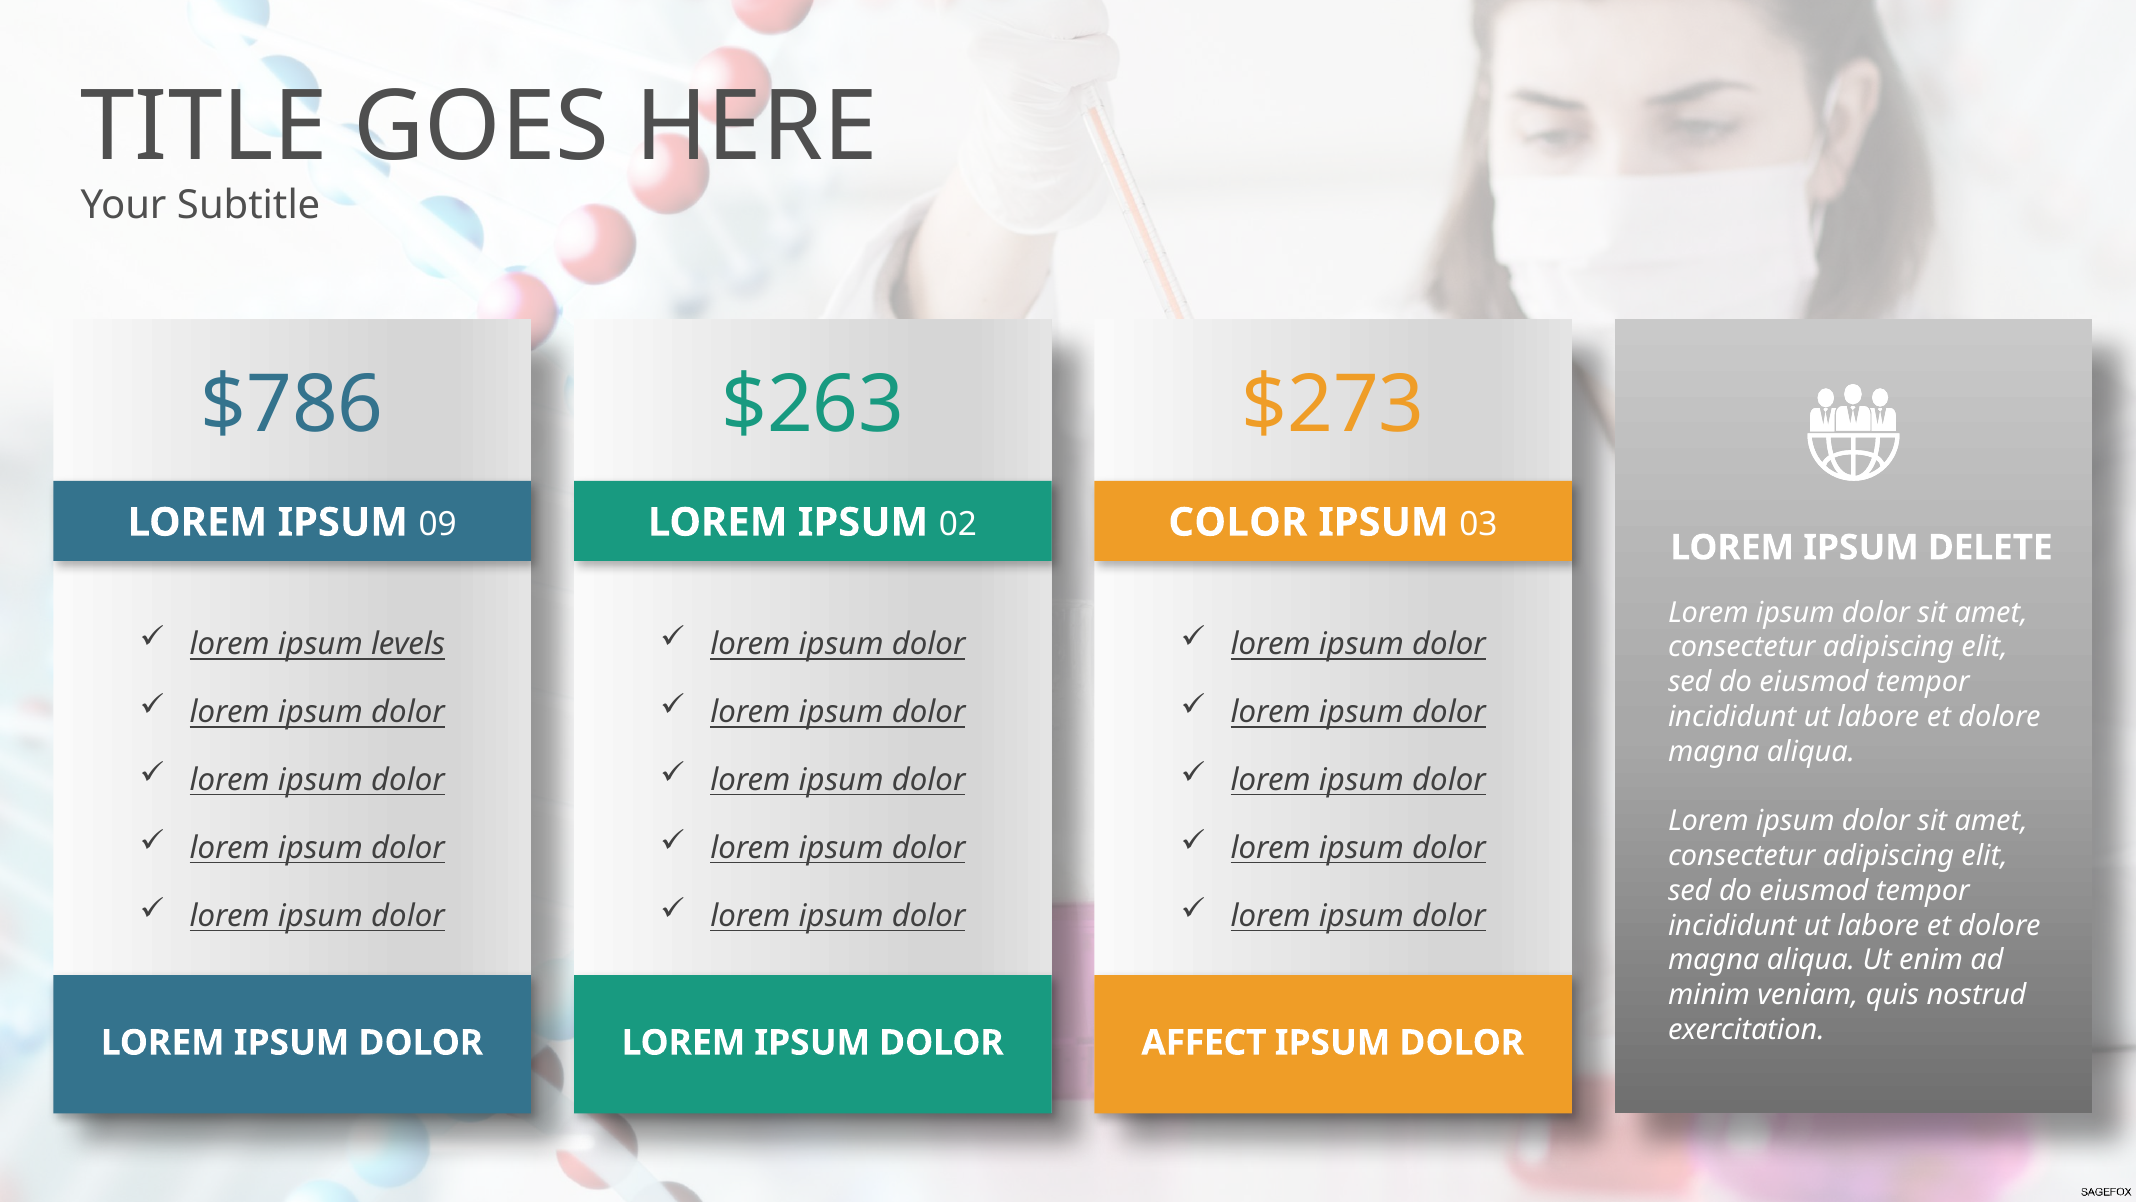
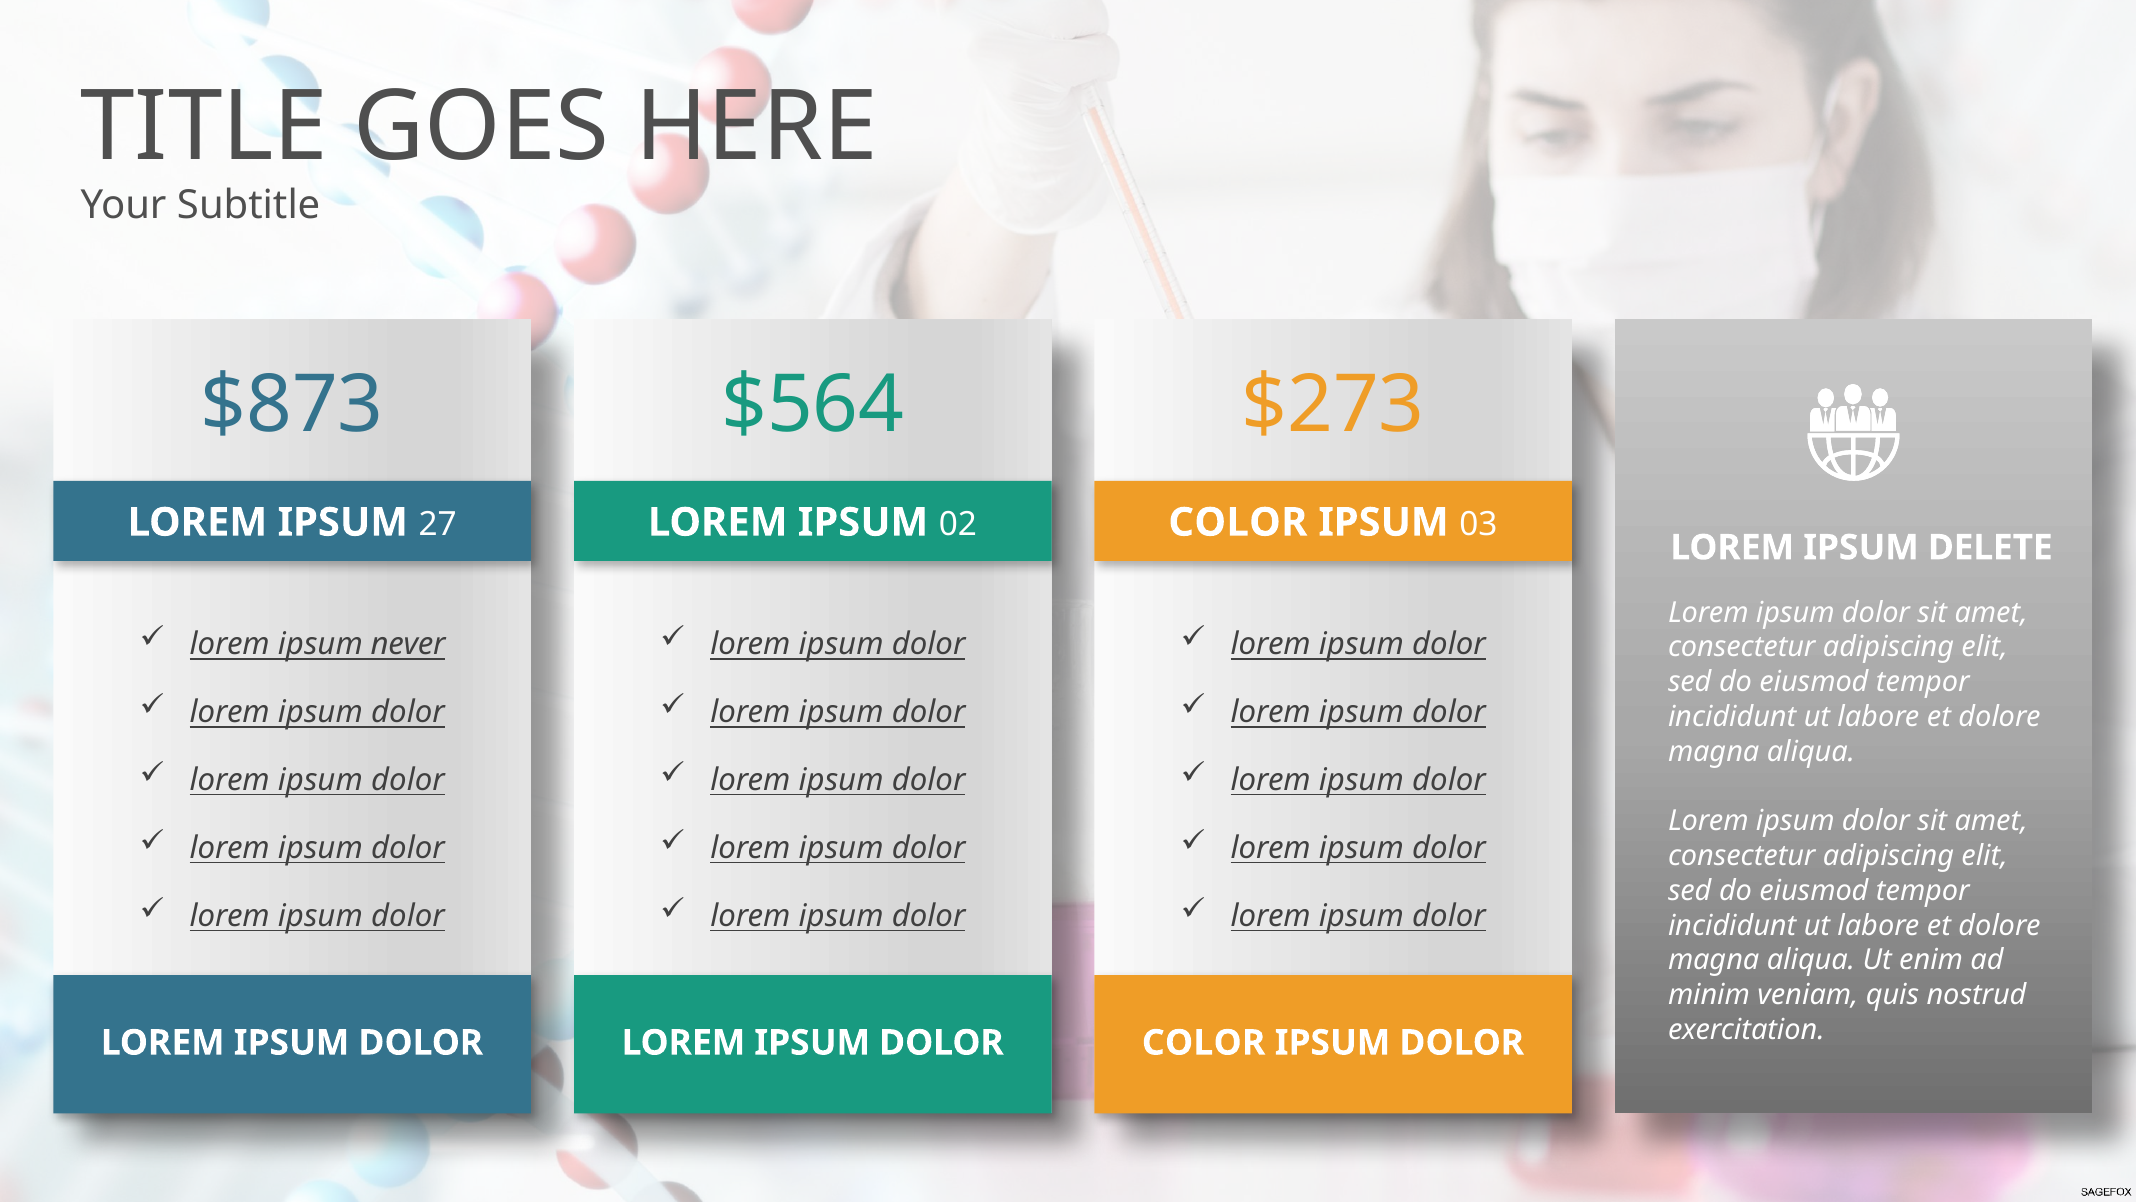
$786: $786 -> $873
$263: $263 -> $564
09: 09 -> 27
levels: levels -> never
AFFECT at (1204, 1042): AFFECT -> COLOR
